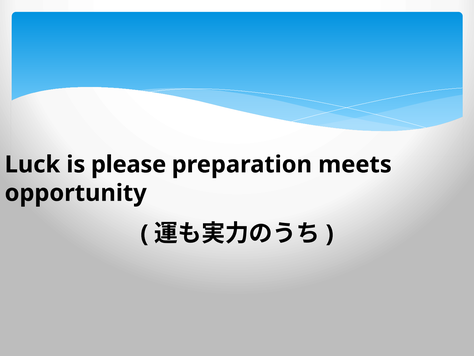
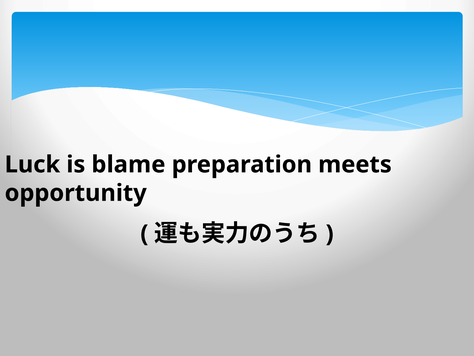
please: please -> blame
